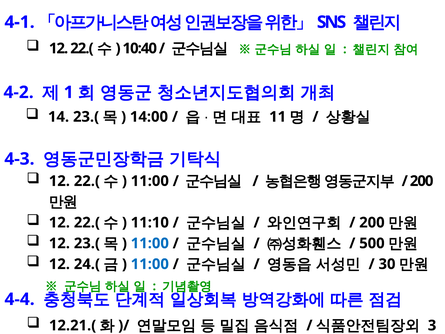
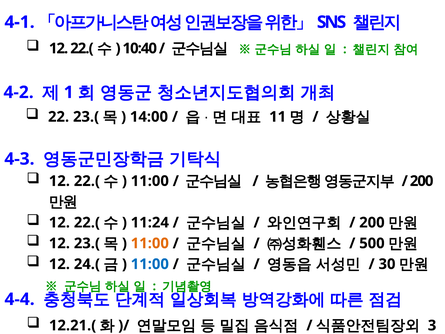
14: 14 -> 22
11:10: 11:10 -> 11:24
11:00 at (150, 243) colour: blue -> orange
